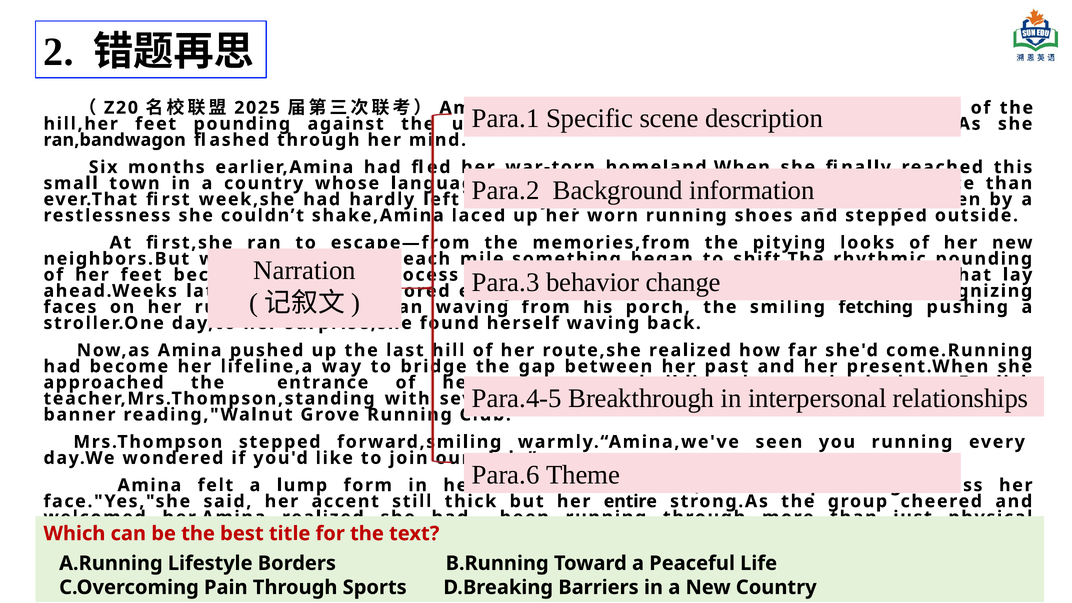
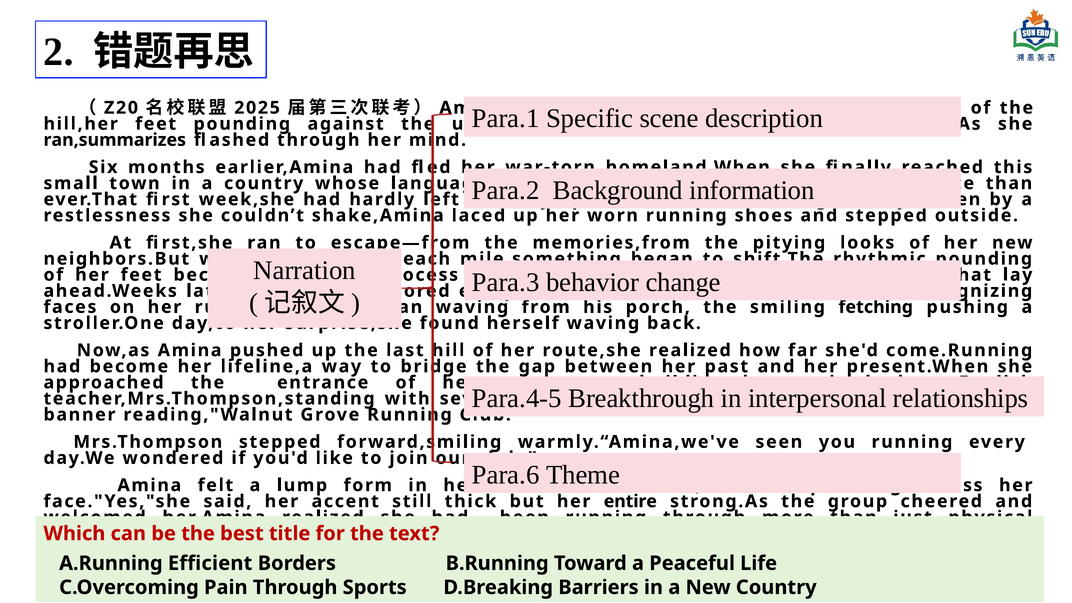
ran,bandwagon: ran,bandwagon -> ran,summarizes
Lifestyle: Lifestyle -> Efficient
